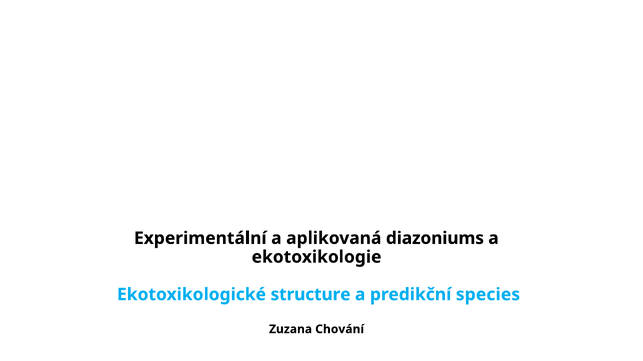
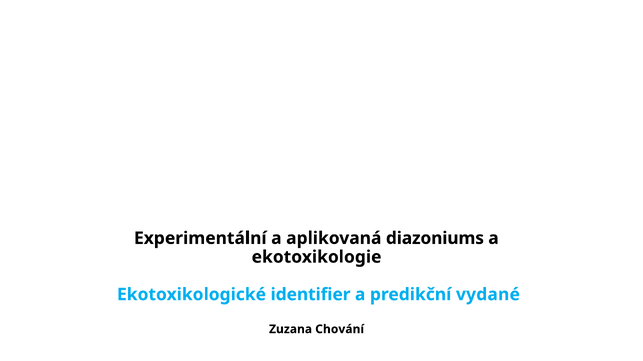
structure: structure -> identifier
species: species -> vydané
